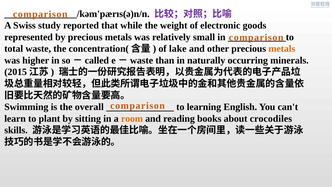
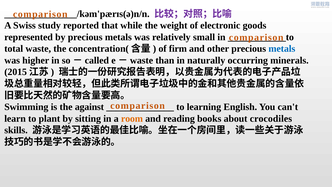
lake: lake -> firm
metals at (282, 49) colour: orange -> blue
overall: overall -> against
